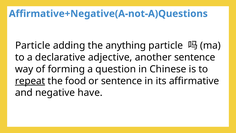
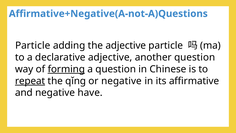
the anything: anything -> adjective
another sentence: sentence -> question
forming underline: none -> present
food: food -> qǐng
or sentence: sentence -> negative
